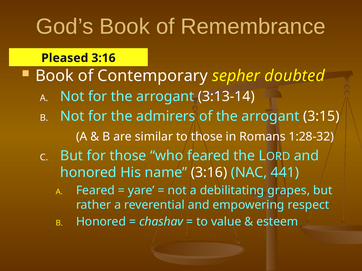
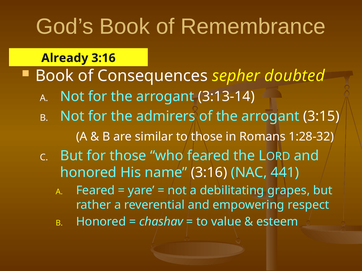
Pleased: Pleased -> Already
Contemporary: Contemporary -> Consequences
